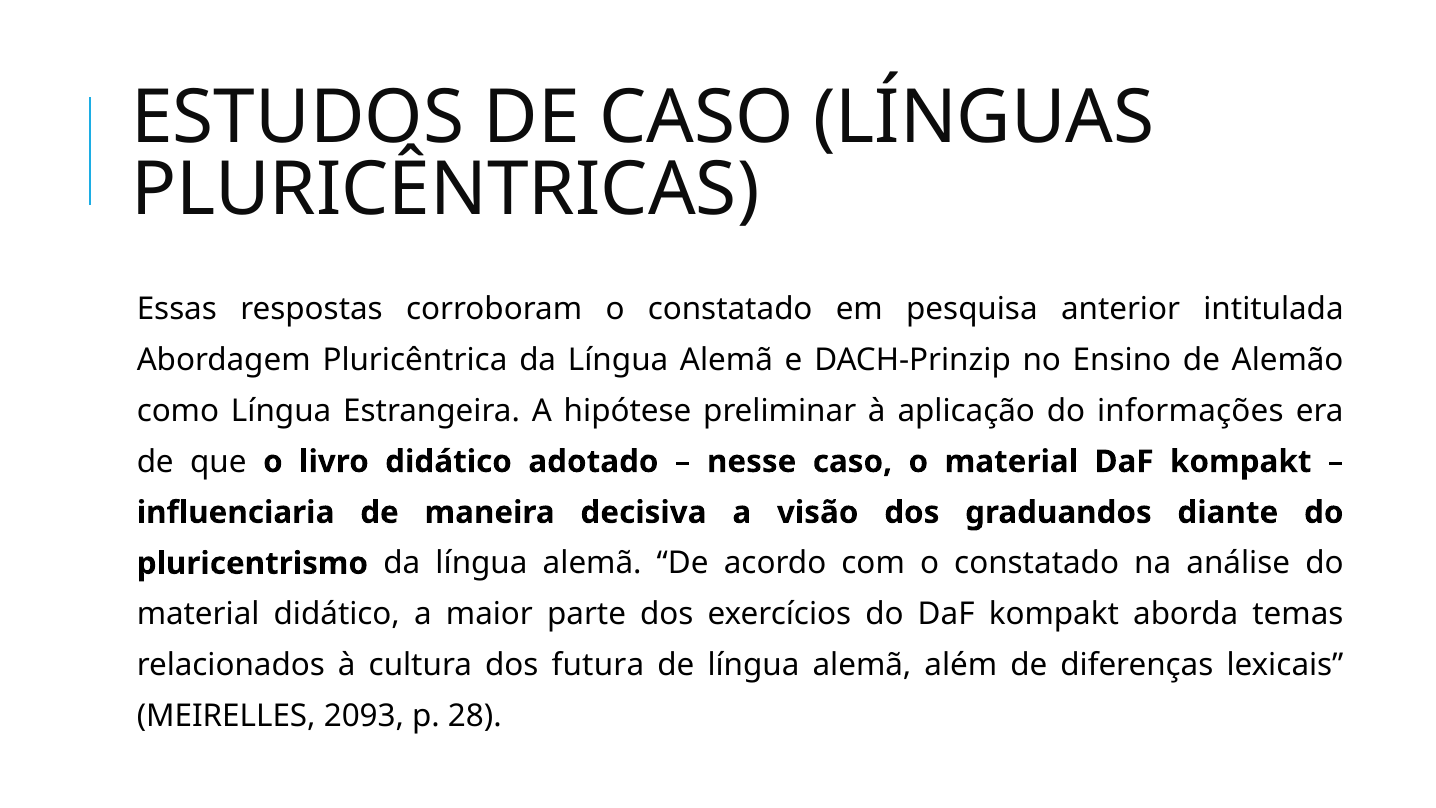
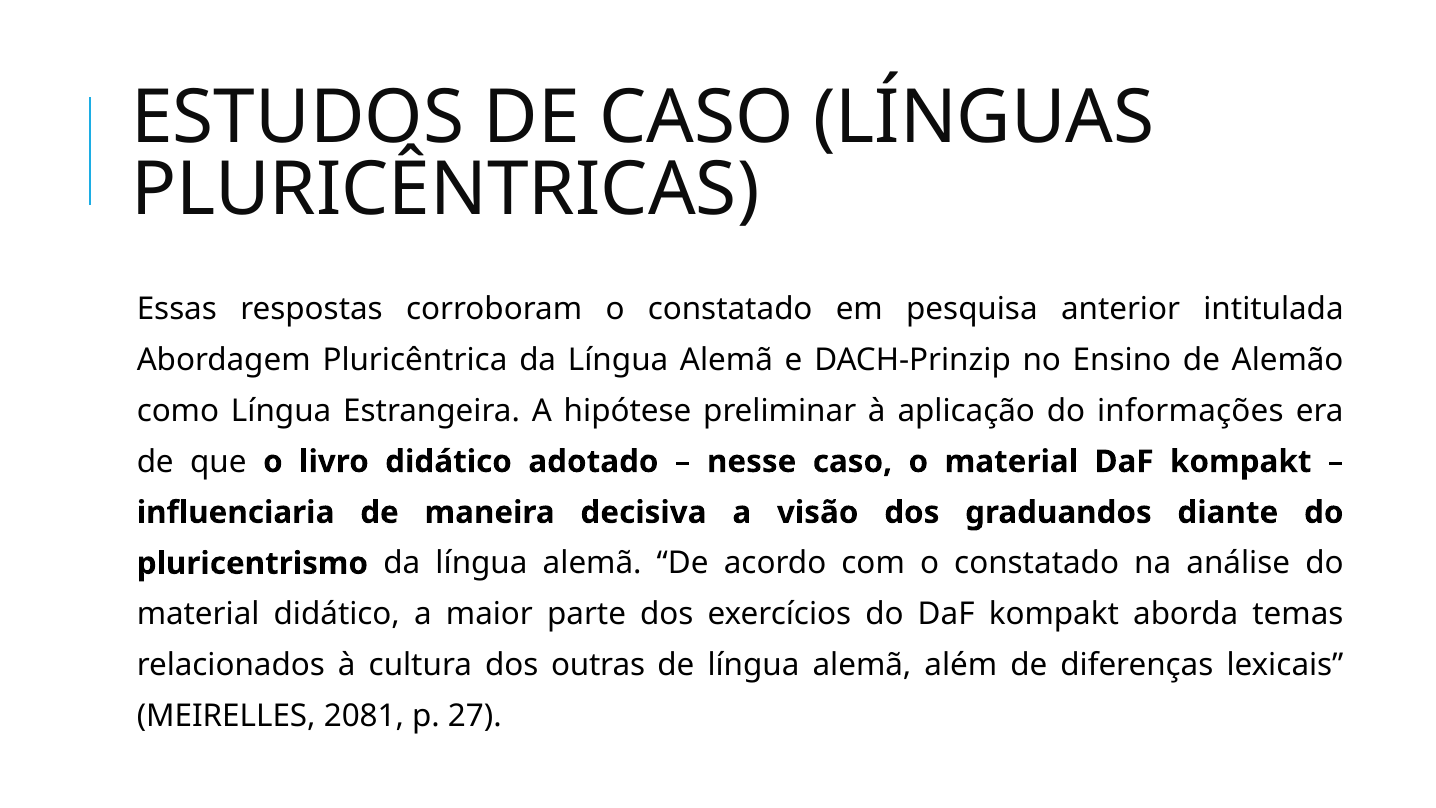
futura: futura -> outras
2093: 2093 -> 2081
28: 28 -> 27
